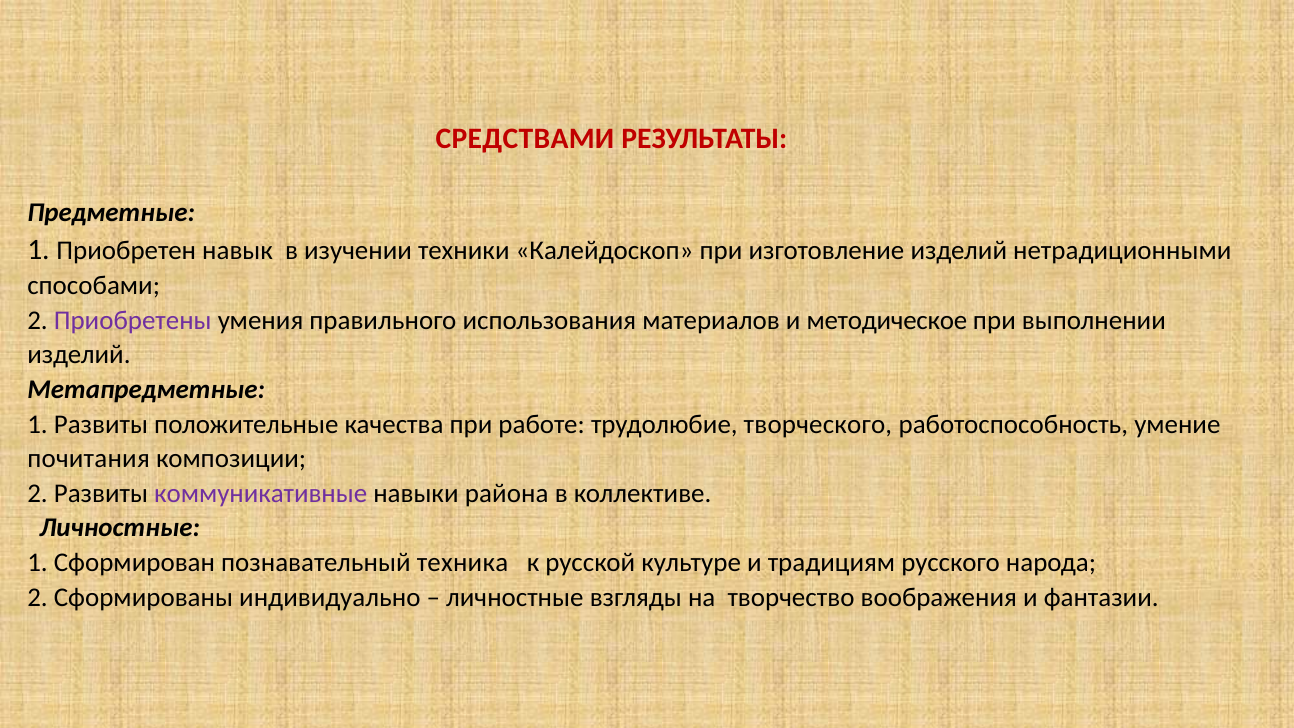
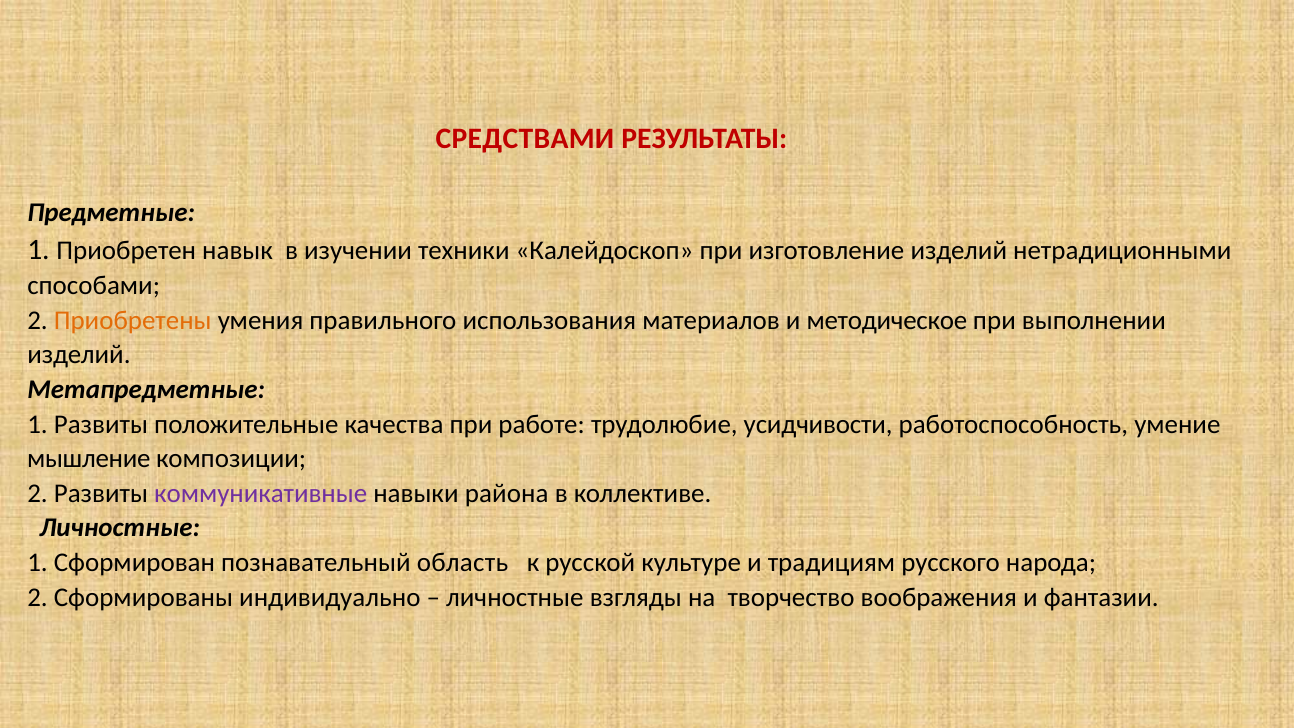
Приобретены colour: purple -> orange
творческого: творческого -> усидчивости
почитания: почитания -> мышление
техника: техника -> область
